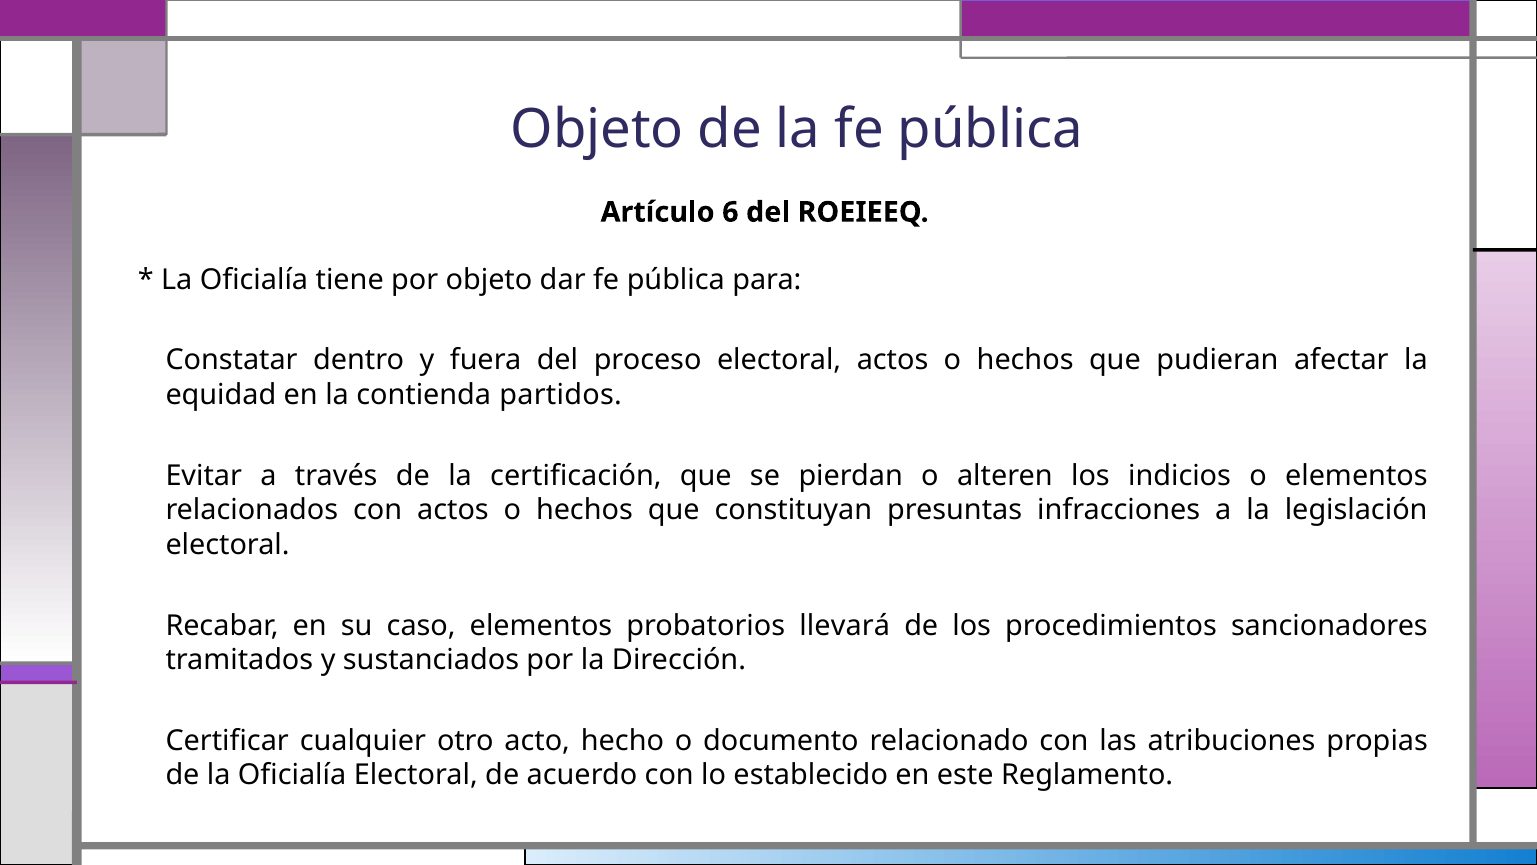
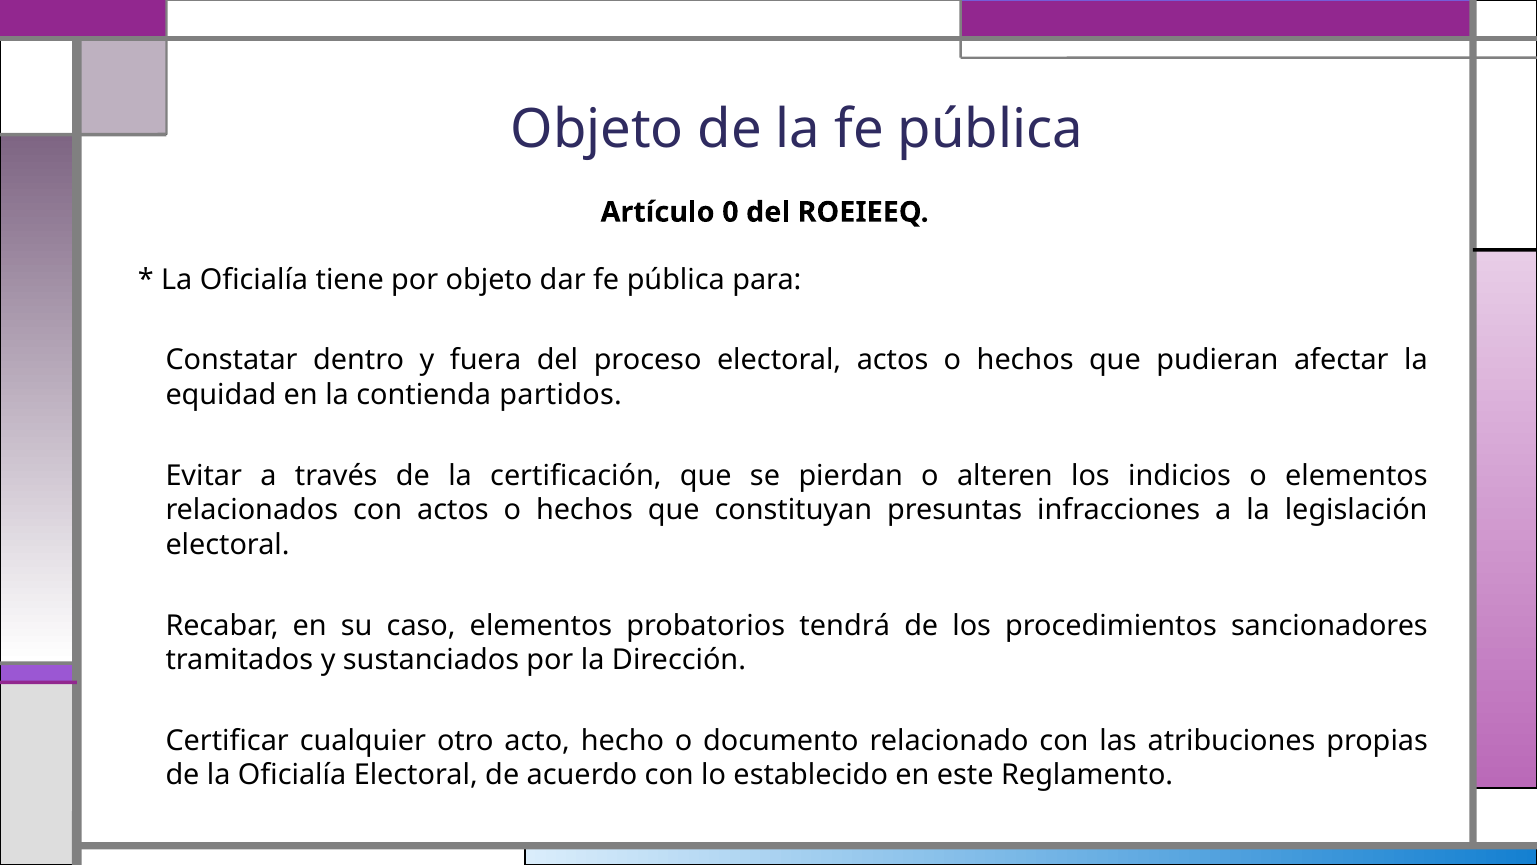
6: 6 -> 0
llevará: llevará -> tendrá
